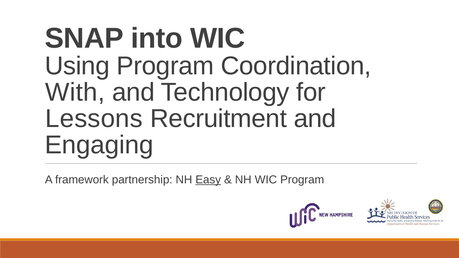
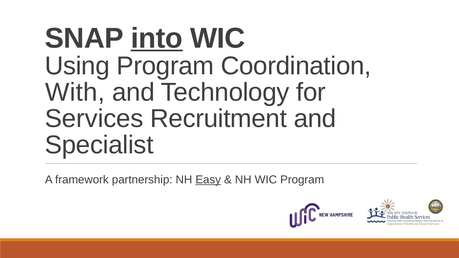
into underline: none -> present
Lessons: Lessons -> Services
Engaging: Engaging -> Specialist
